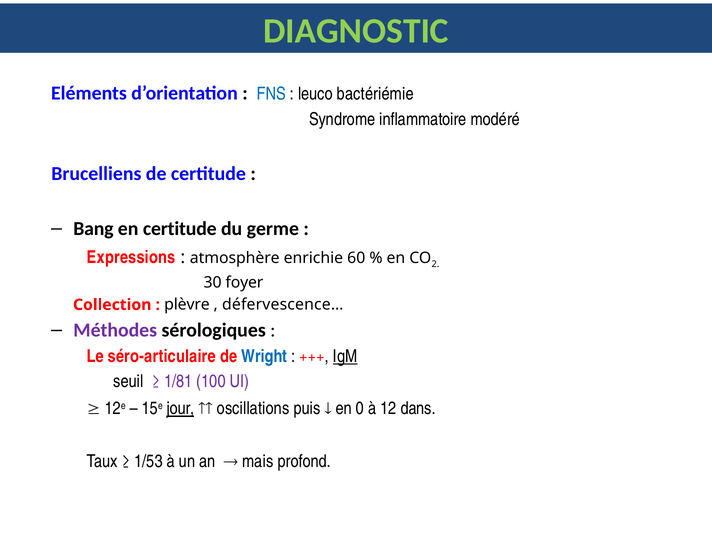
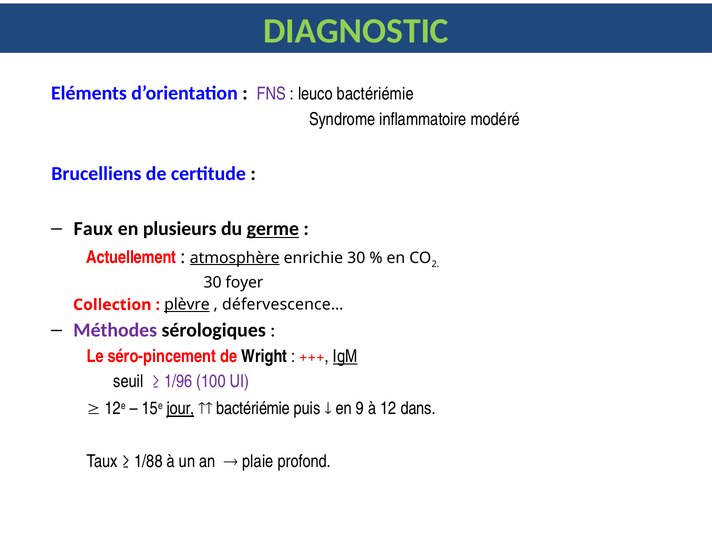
FNS colour: blue -> purple
Bang: Bang -> Faux
en certitude: certitude -> plusieurs
germe underline: none -> present
Expressions: Expressions -> Actuellement
atmosphère underline: none -> present
enrichie 60: 60 -> 30
plèvre underline: none -> present
séro-articulaire: séro-articulaire -> séro-pincement
Wright colour: blue -> black
1/81: 1/81 -> 1/96
oscillations at (253, 409): oscillations -> bactériémie
0: 0 -> 9
1/53: 1/53 -> 1/88
mais: mais -> plaie
